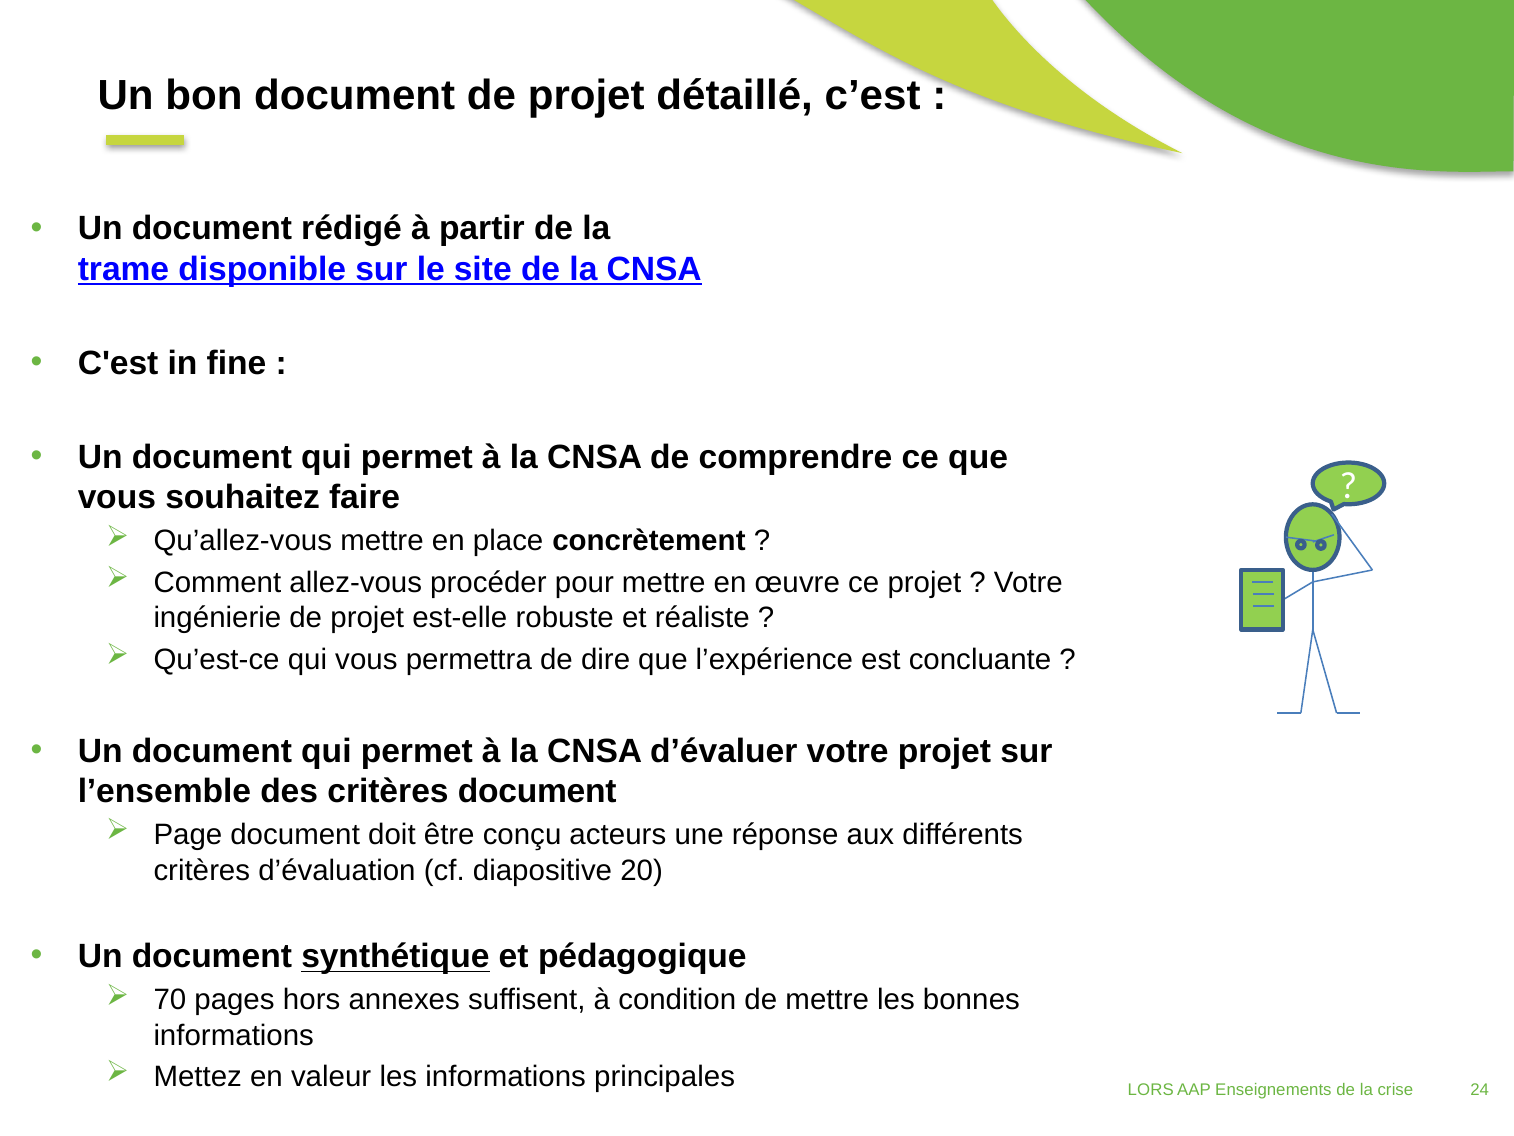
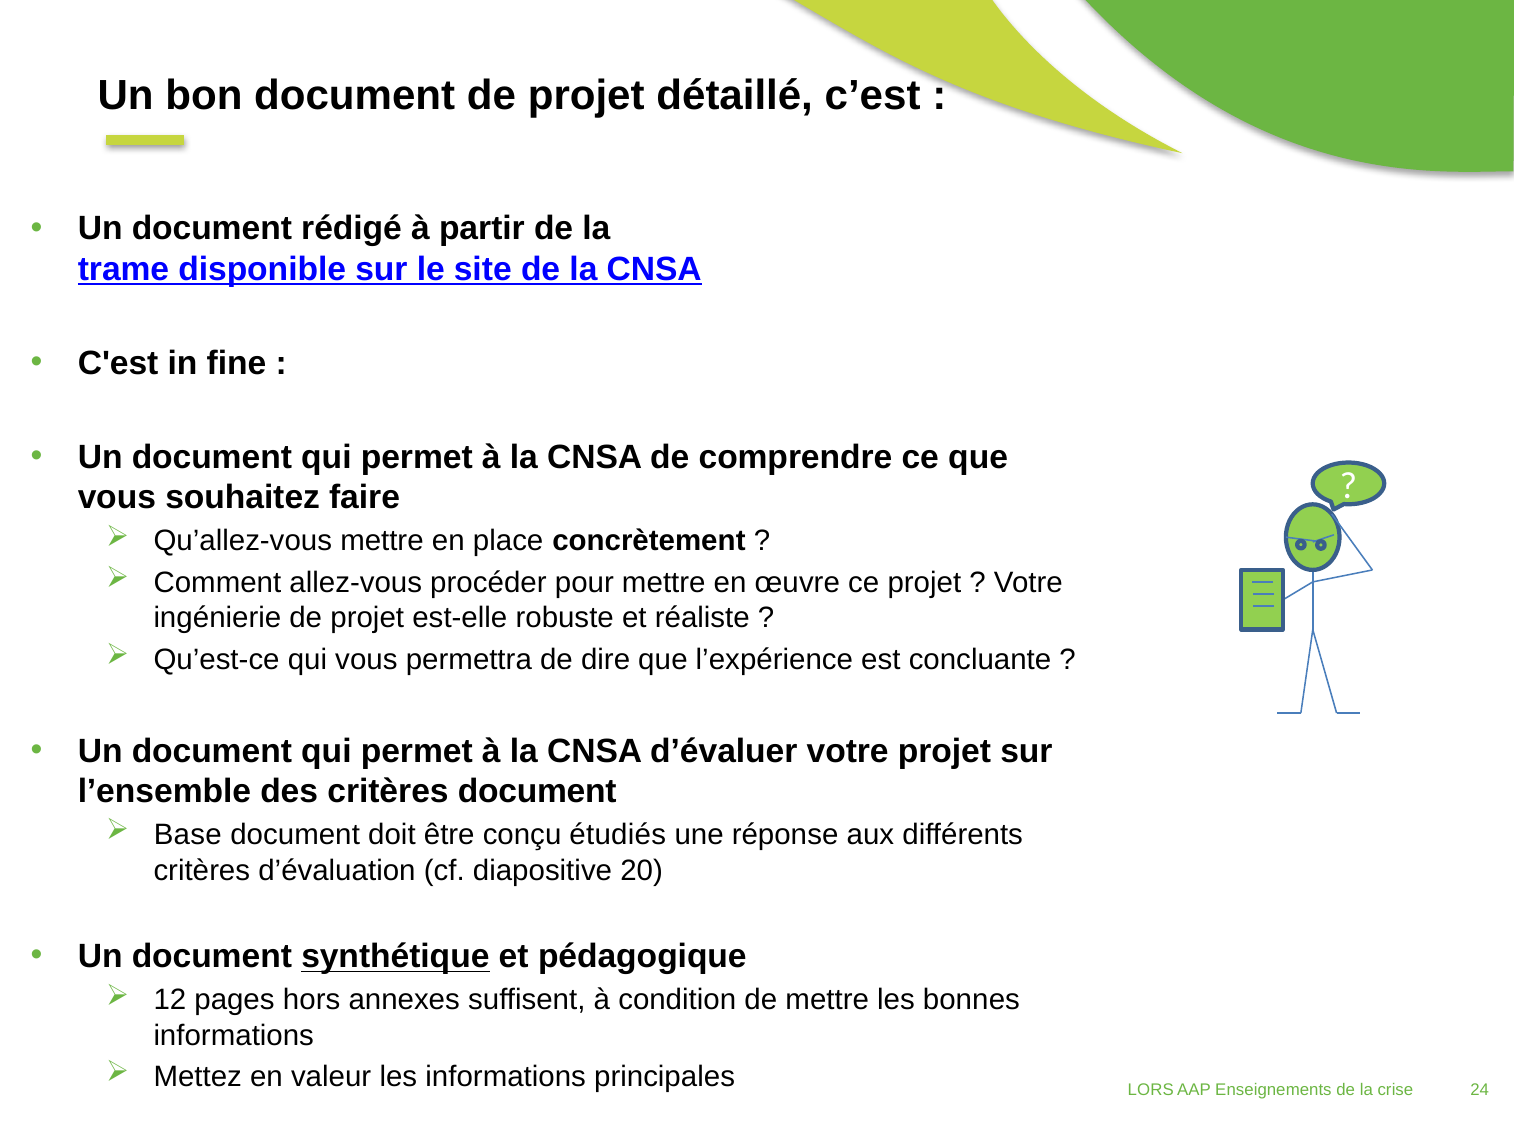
Page: Page -> Base
acteurs: acteurs -> étudiés
70: 70 -> 12
